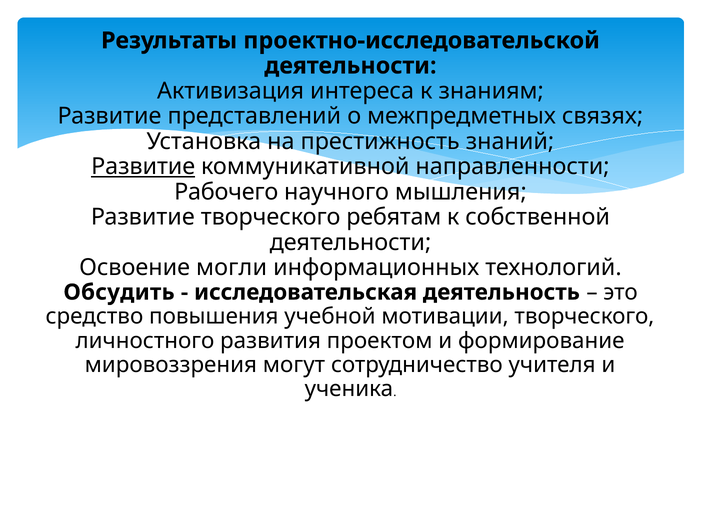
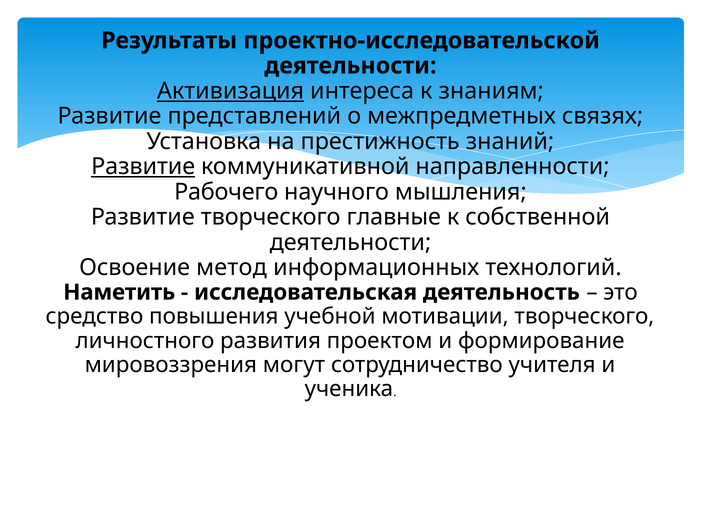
Активизация underline: none -> present
ребятам: ребятам -> главные
могли: могли -> метод
Обсудить: Обсудить -> Наметить
